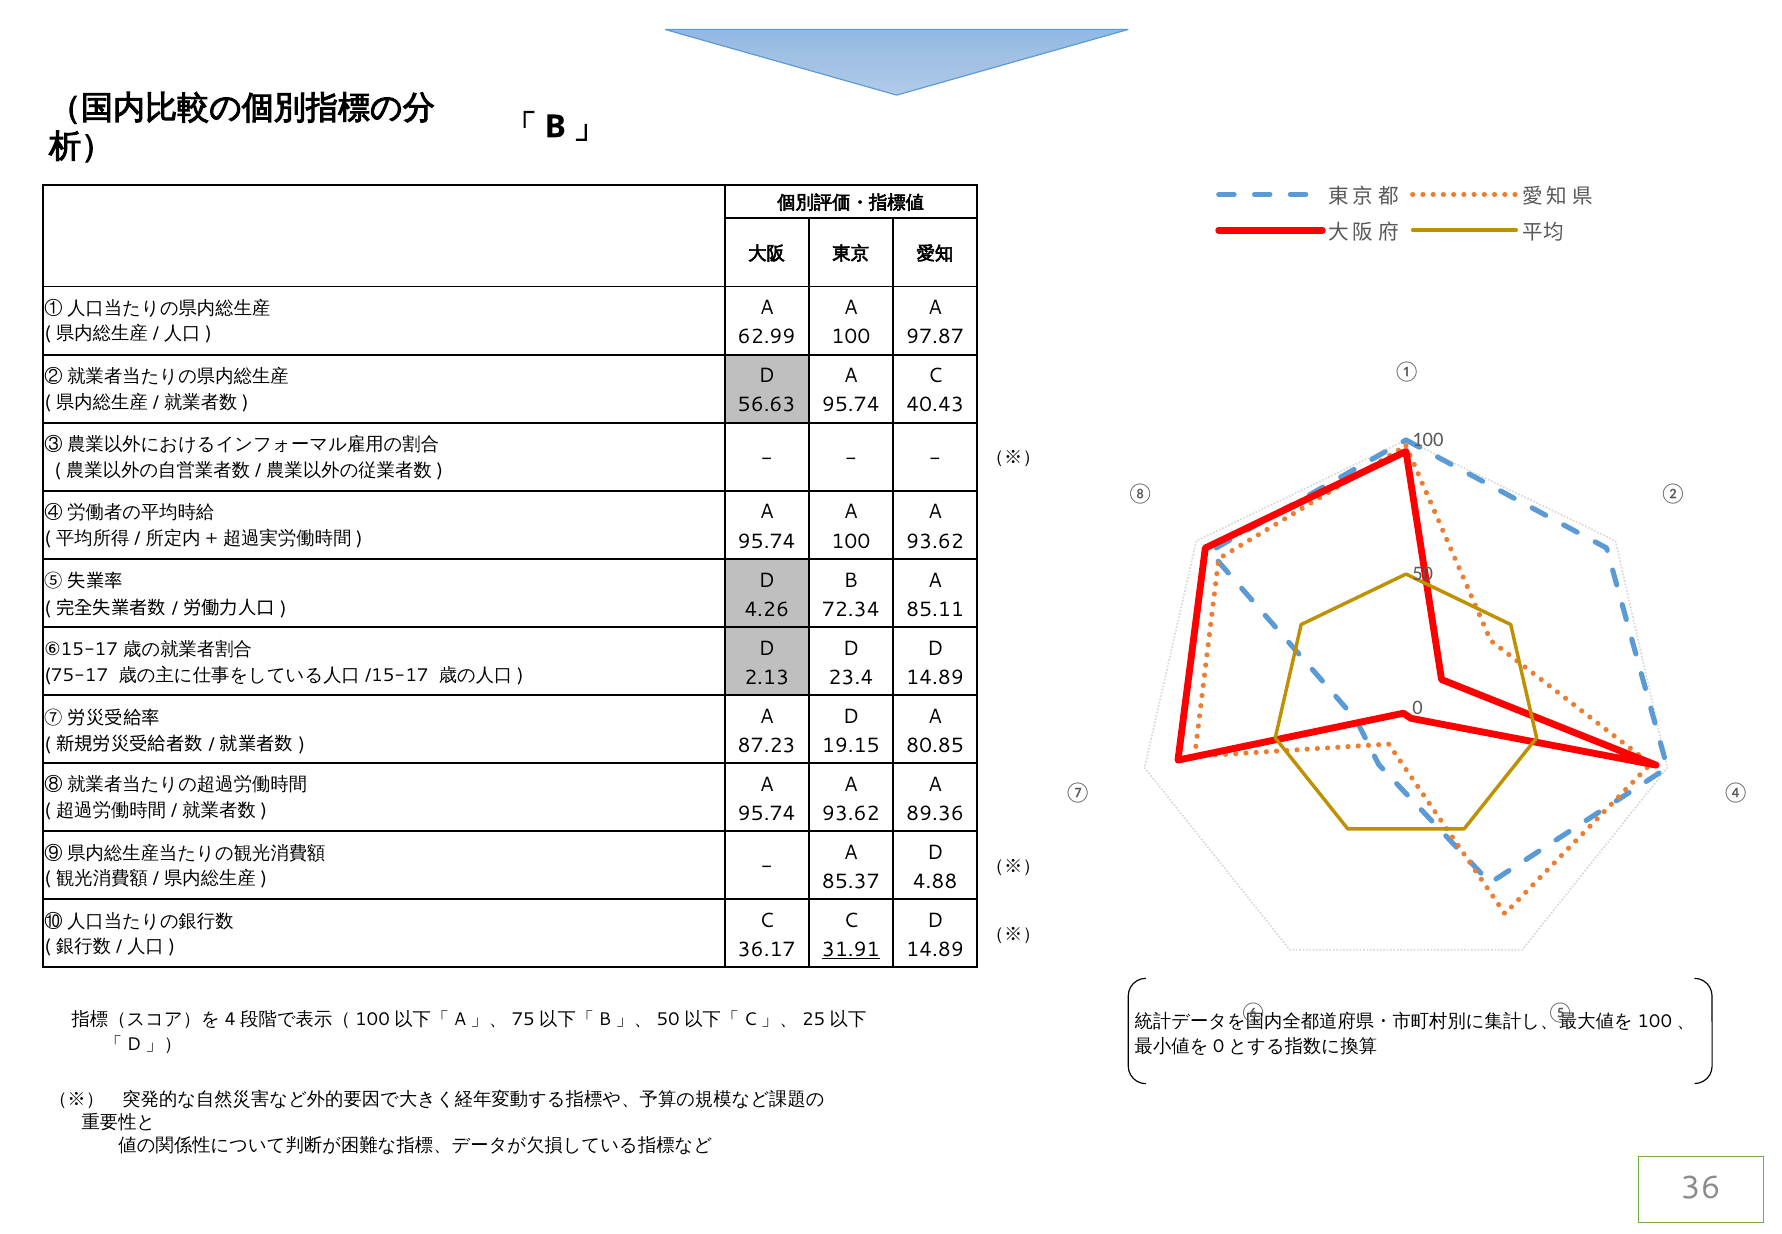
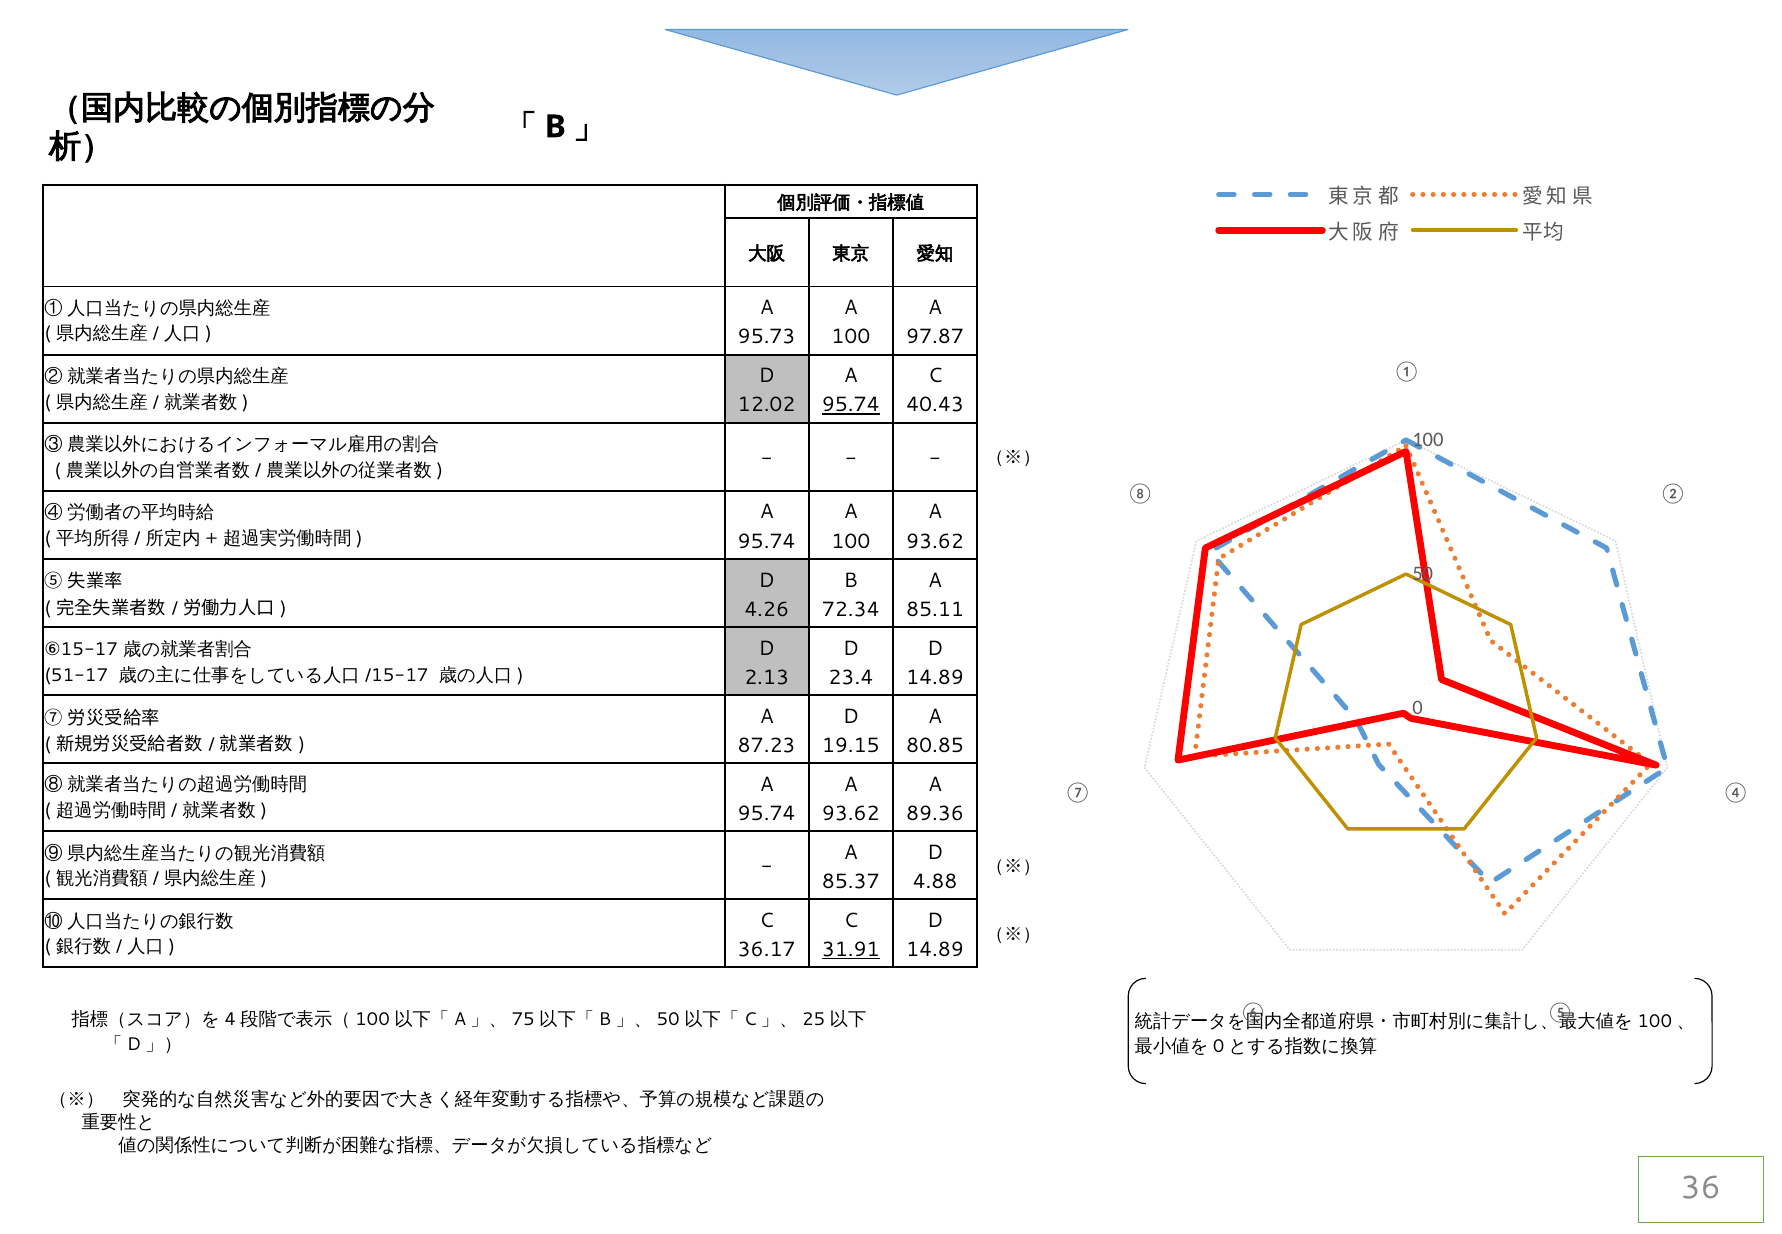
62.99: 62.99 -> 95.73
56.63: 56.63 -> 12.02
95.74 at (851, 405) underline: none -> present
75-17: 75-17 -> 51-17
